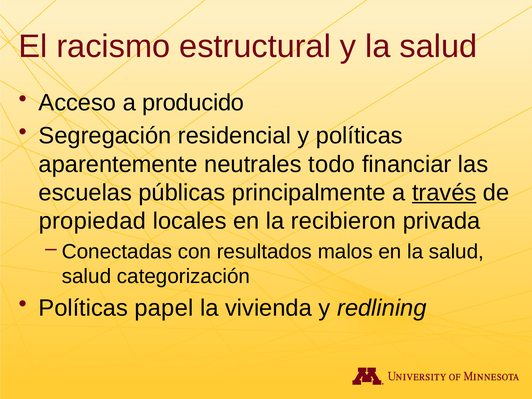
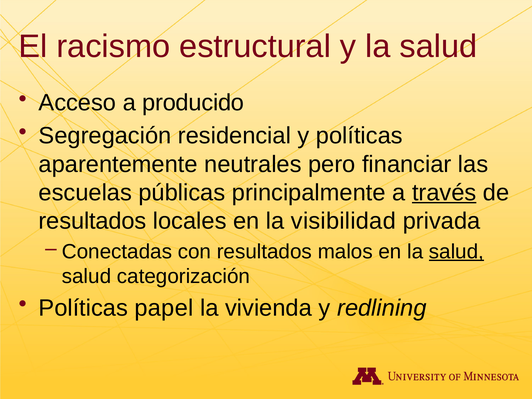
todo: todo -> pero
propiedad at (92, 221): propiedad -> resultados
recibieron: recibieron -> visibilidad
salud at (456, 252) underline: none -> present
